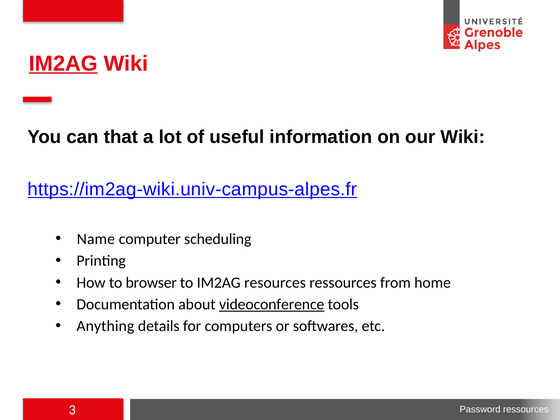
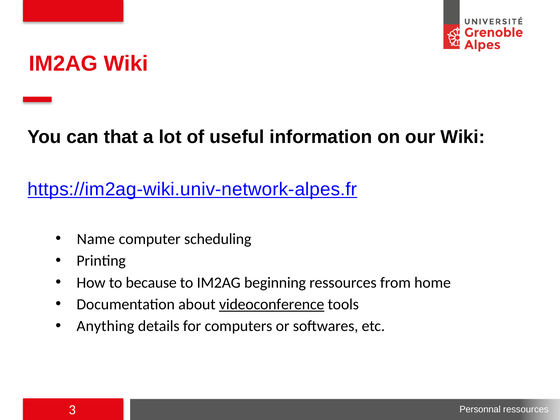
IM2AG at (63, 64) underline: present -> none
https://im2ag-wiki.univ-campus-alpes.fr: https://im2ag-wiki.univ-campus-alpes.fr -> https://im2ag-wiki.univ-network-alpes.fr
browser: browser -> because
resources: resources -> beginning
Password: Password -> Personnal
